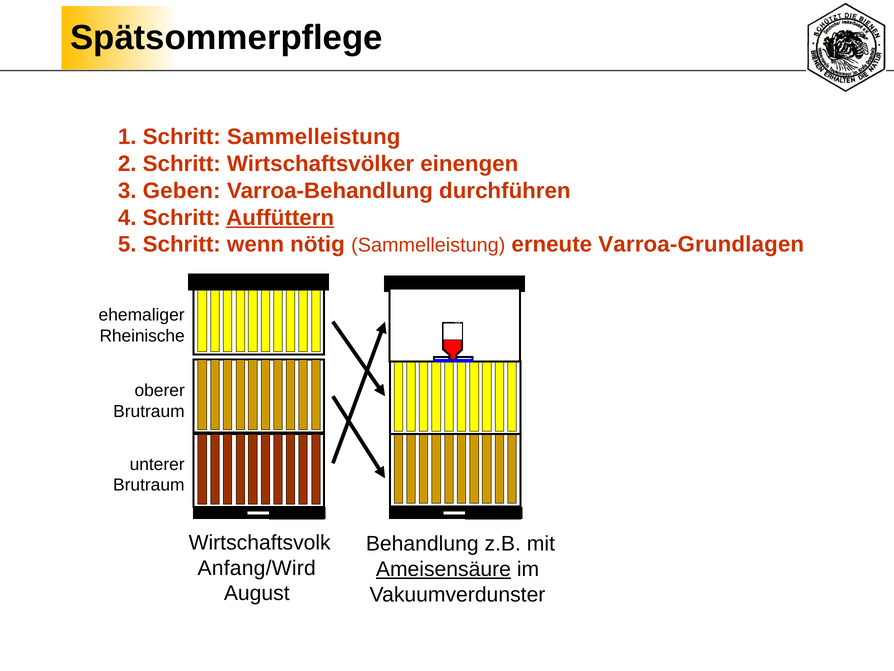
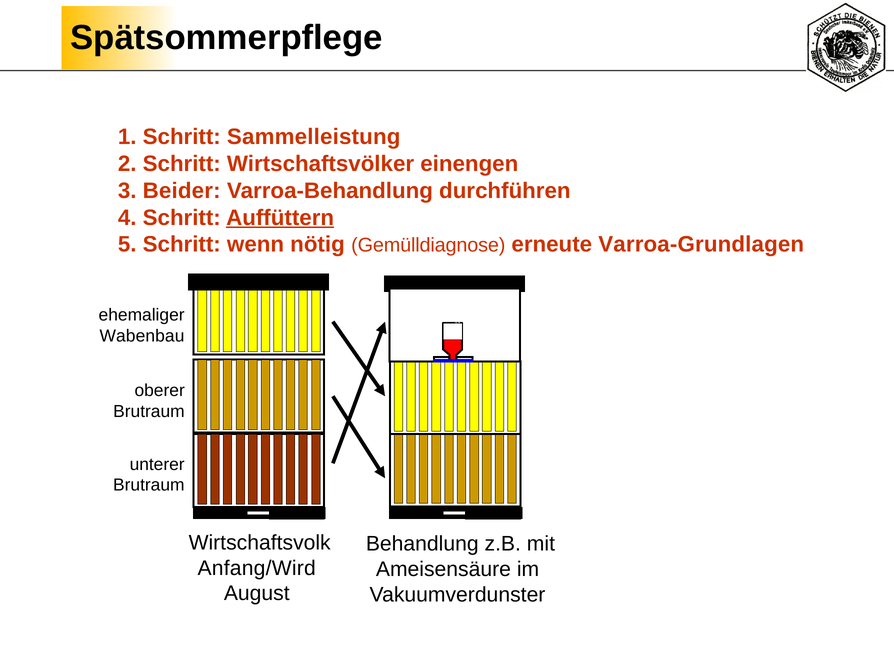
Geben: Geben -> Beider
nötig Sammelleistung: Sammelleistung -> Gemülldiagnose
Rheinische: Rheinische -> Wabenbau
Ameisensäure underline: present -> none
